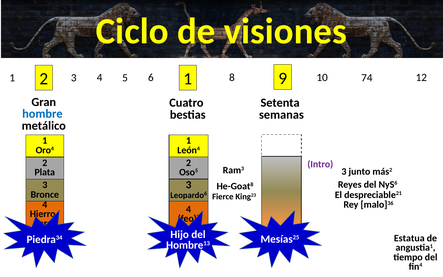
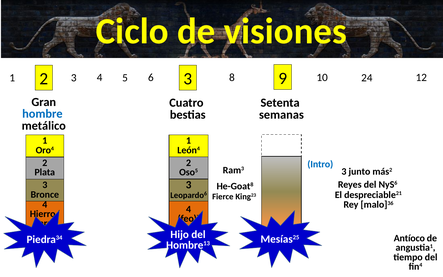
6 1: 1 -> 3
74: 74 -> 24
Intro colour: purple -> blue
Estatua: Estatua -> Antíoco
